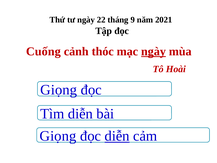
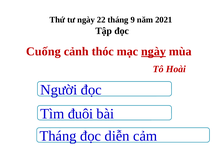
Giọng at (59, 90): Giọng -> Người
Tìm diễn: diễn -> đuôi
Giọng at (58, 136): Giọng -> Tháng
diễn at (117, 136) underline: present -> none
